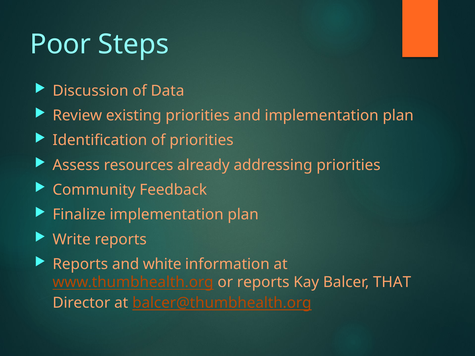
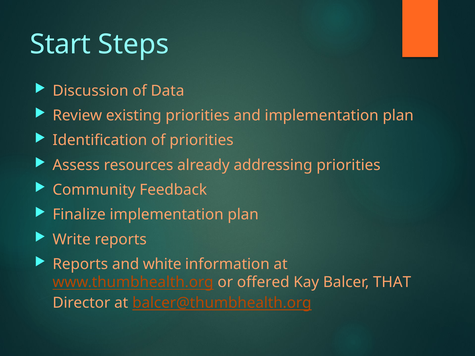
Poor: Poor -> Start
or reports: reports -> offered
